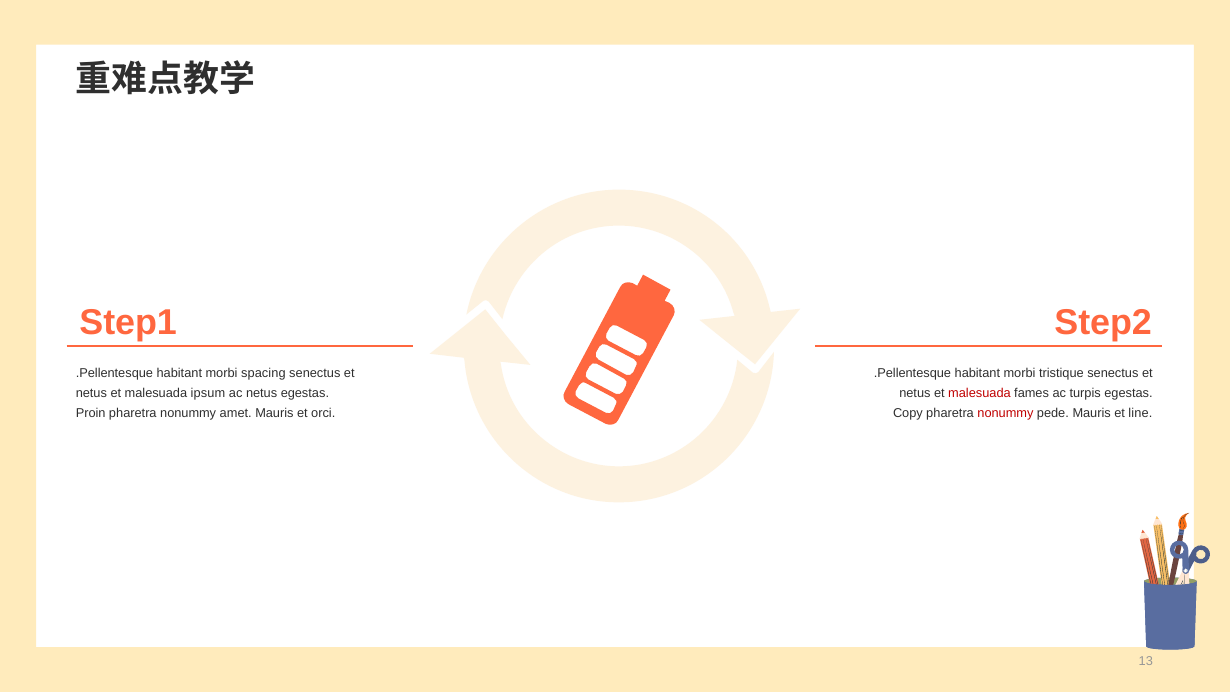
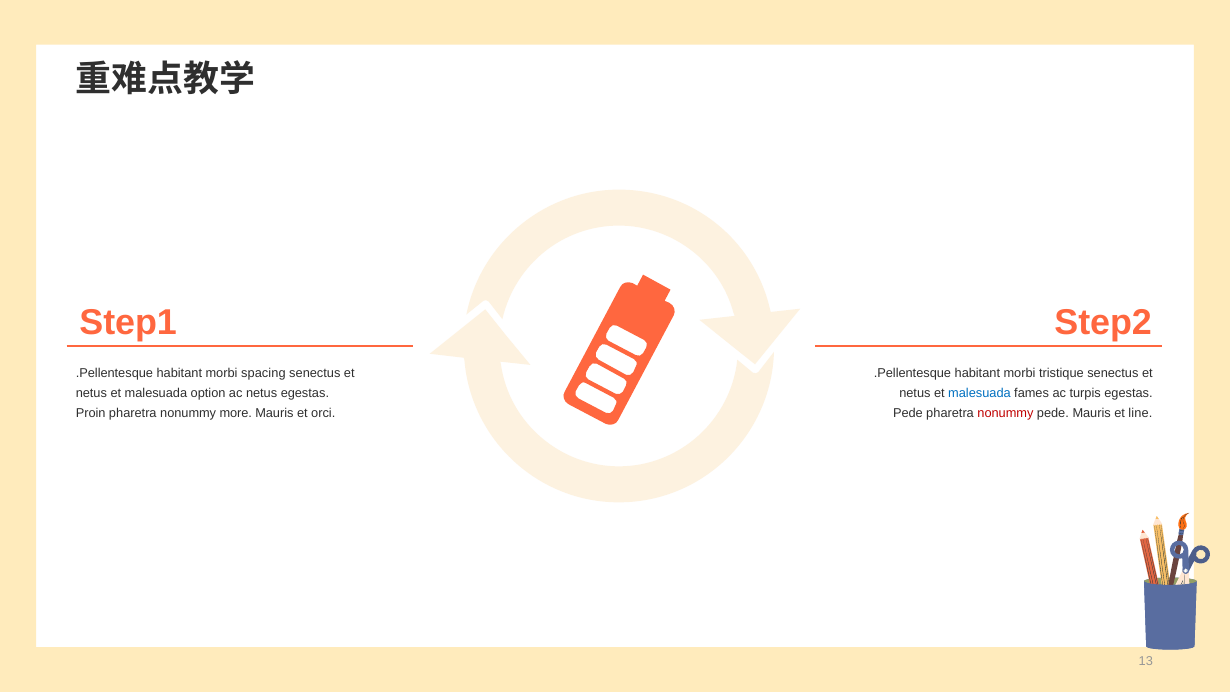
ipsum: ipsum -> option
malesuada at (979, 393) colour: red -> blue
amet: amet -> more
Copy at (908, 413): Copy -> Pede
